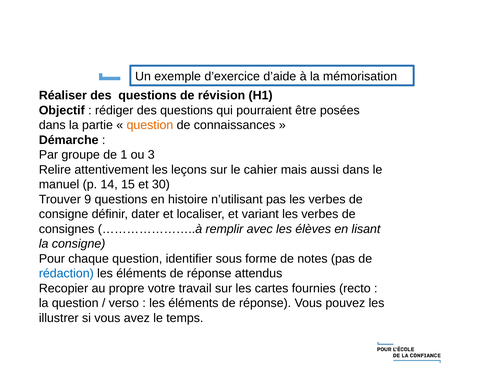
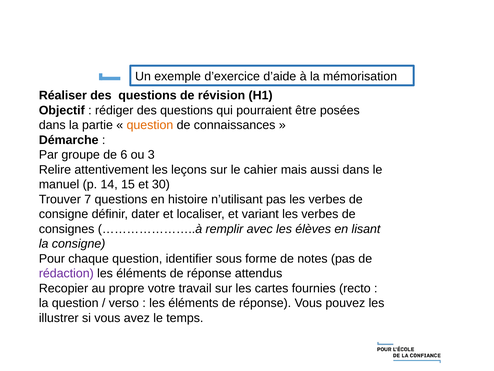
1: 1 -> 6
9: 9 -> 7
rédaction colour: blue -> purple
